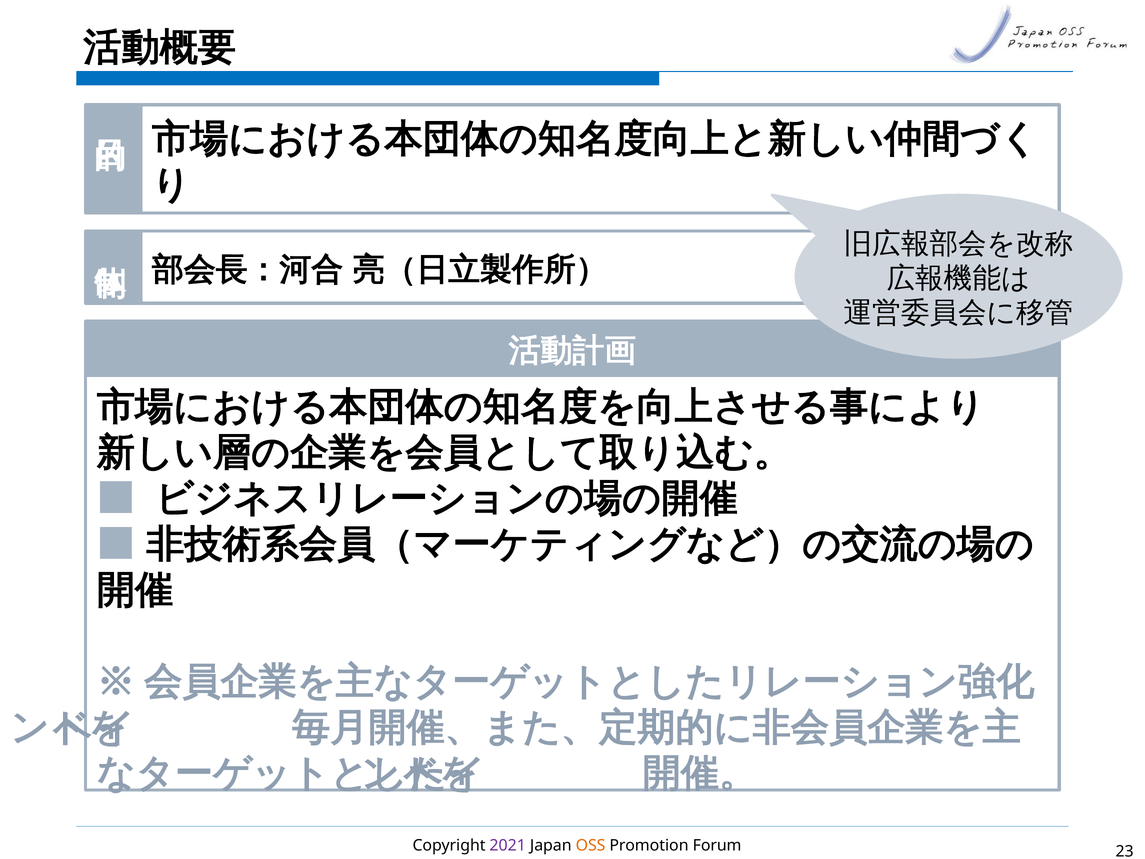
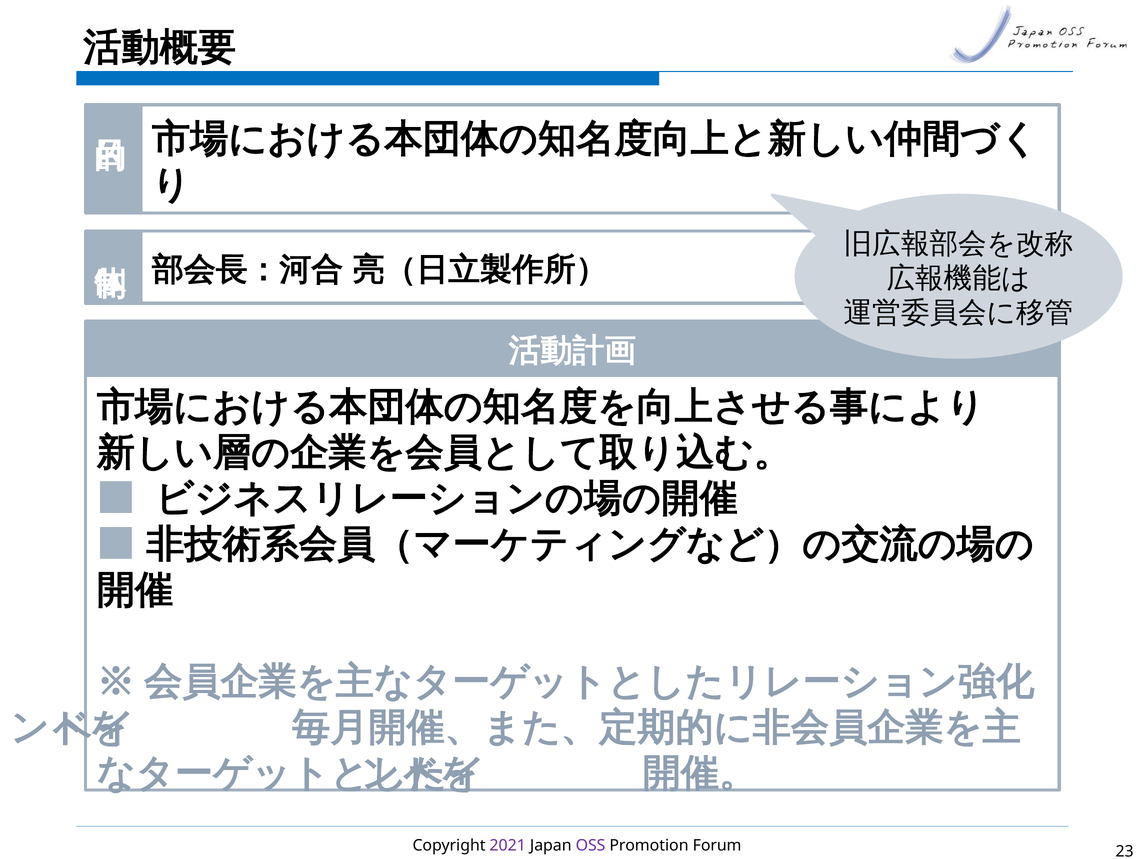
OSS colour: orange -> purple
